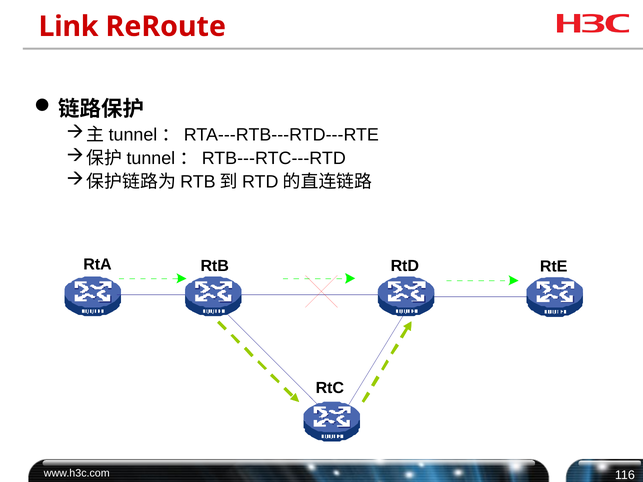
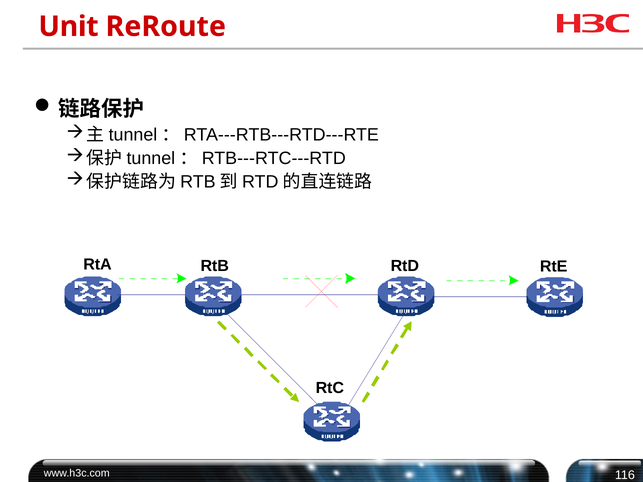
Link: Link -> Unit
